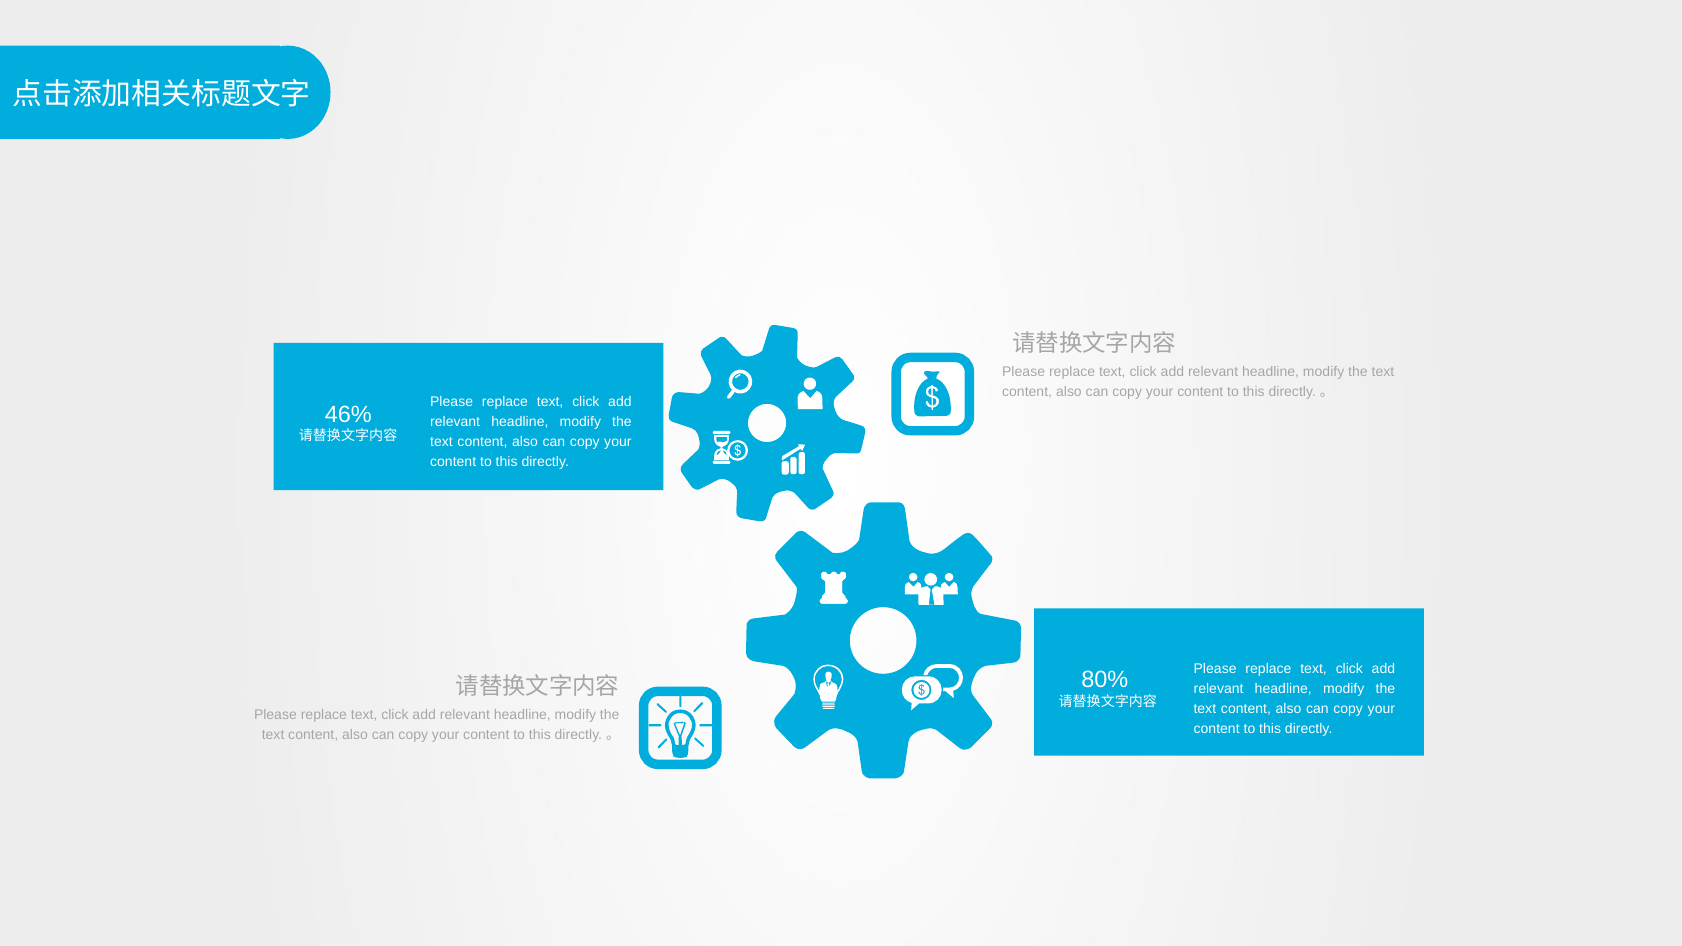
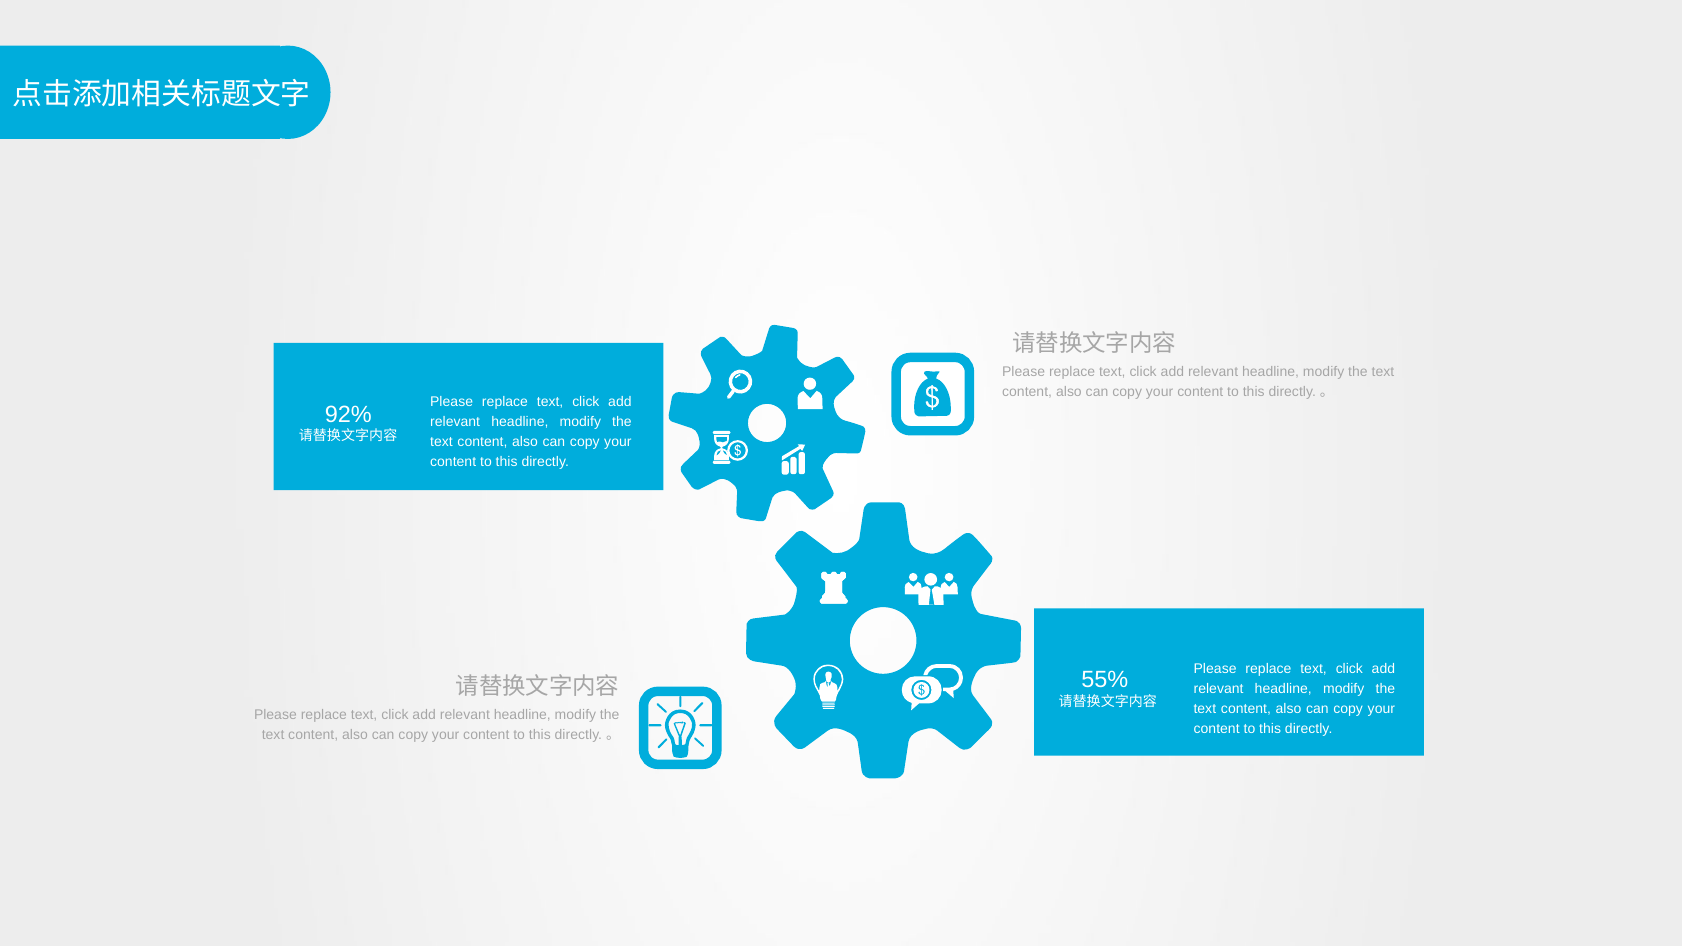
46%: 46% -> 92%
80%: 80% -> 55%
